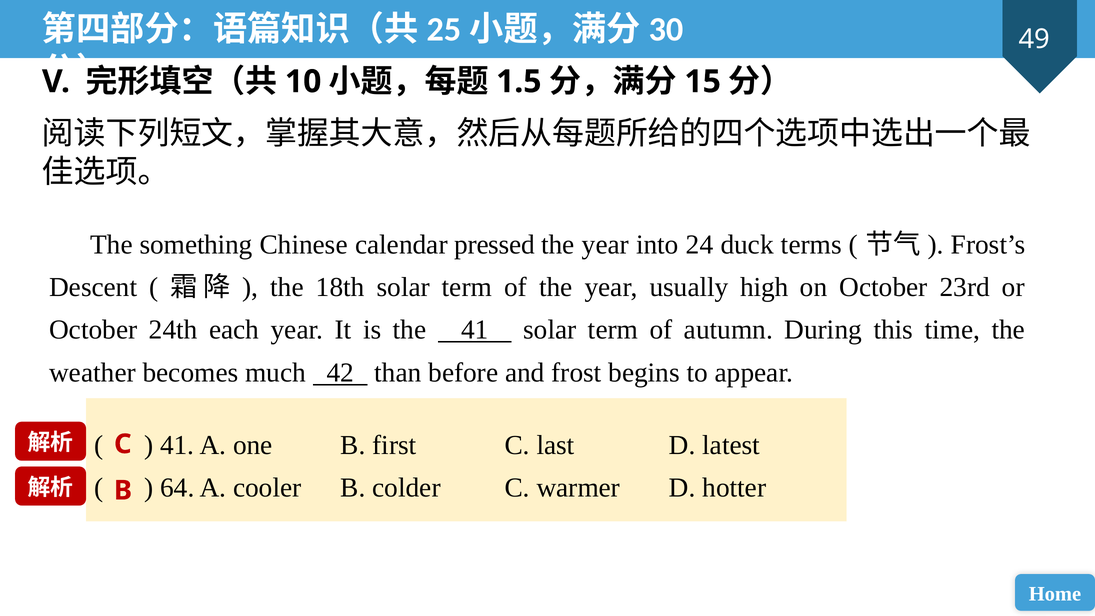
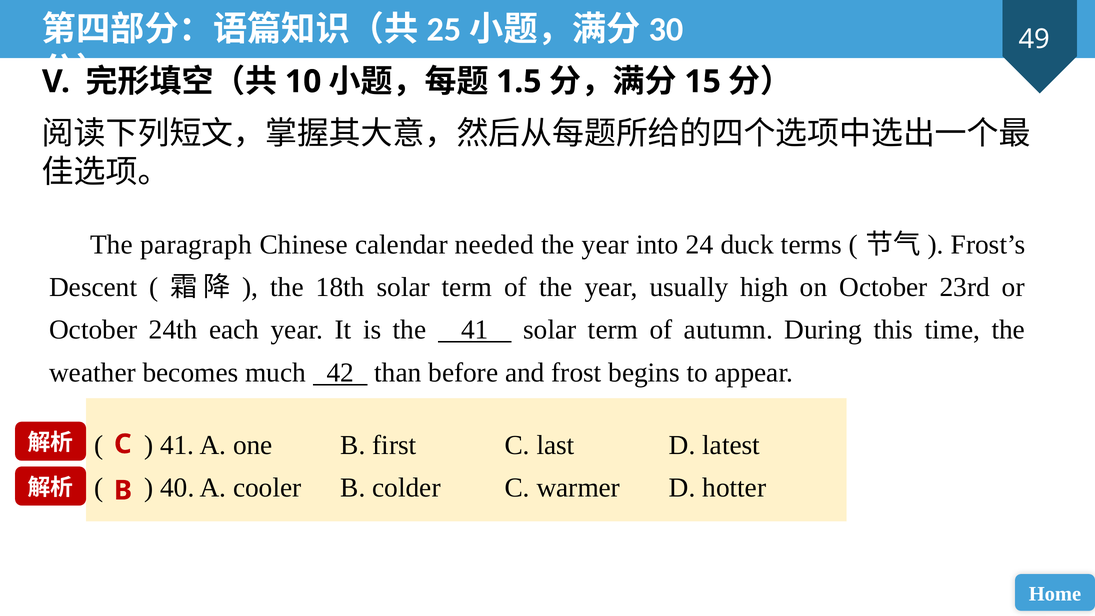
something: something -> paragraph
pressed: pressed -> needed
64: 64 -> 40
